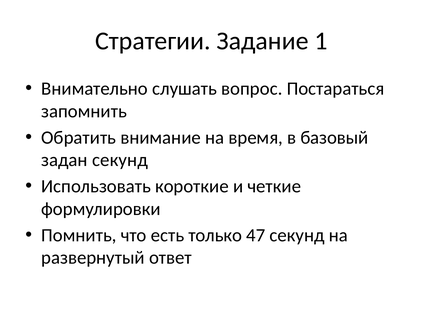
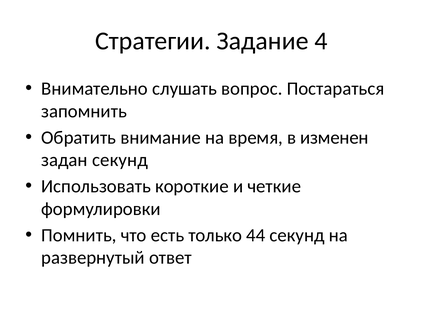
1: 1 -> 4
базовый: базовый -> изменен
47: 47 -> 44
